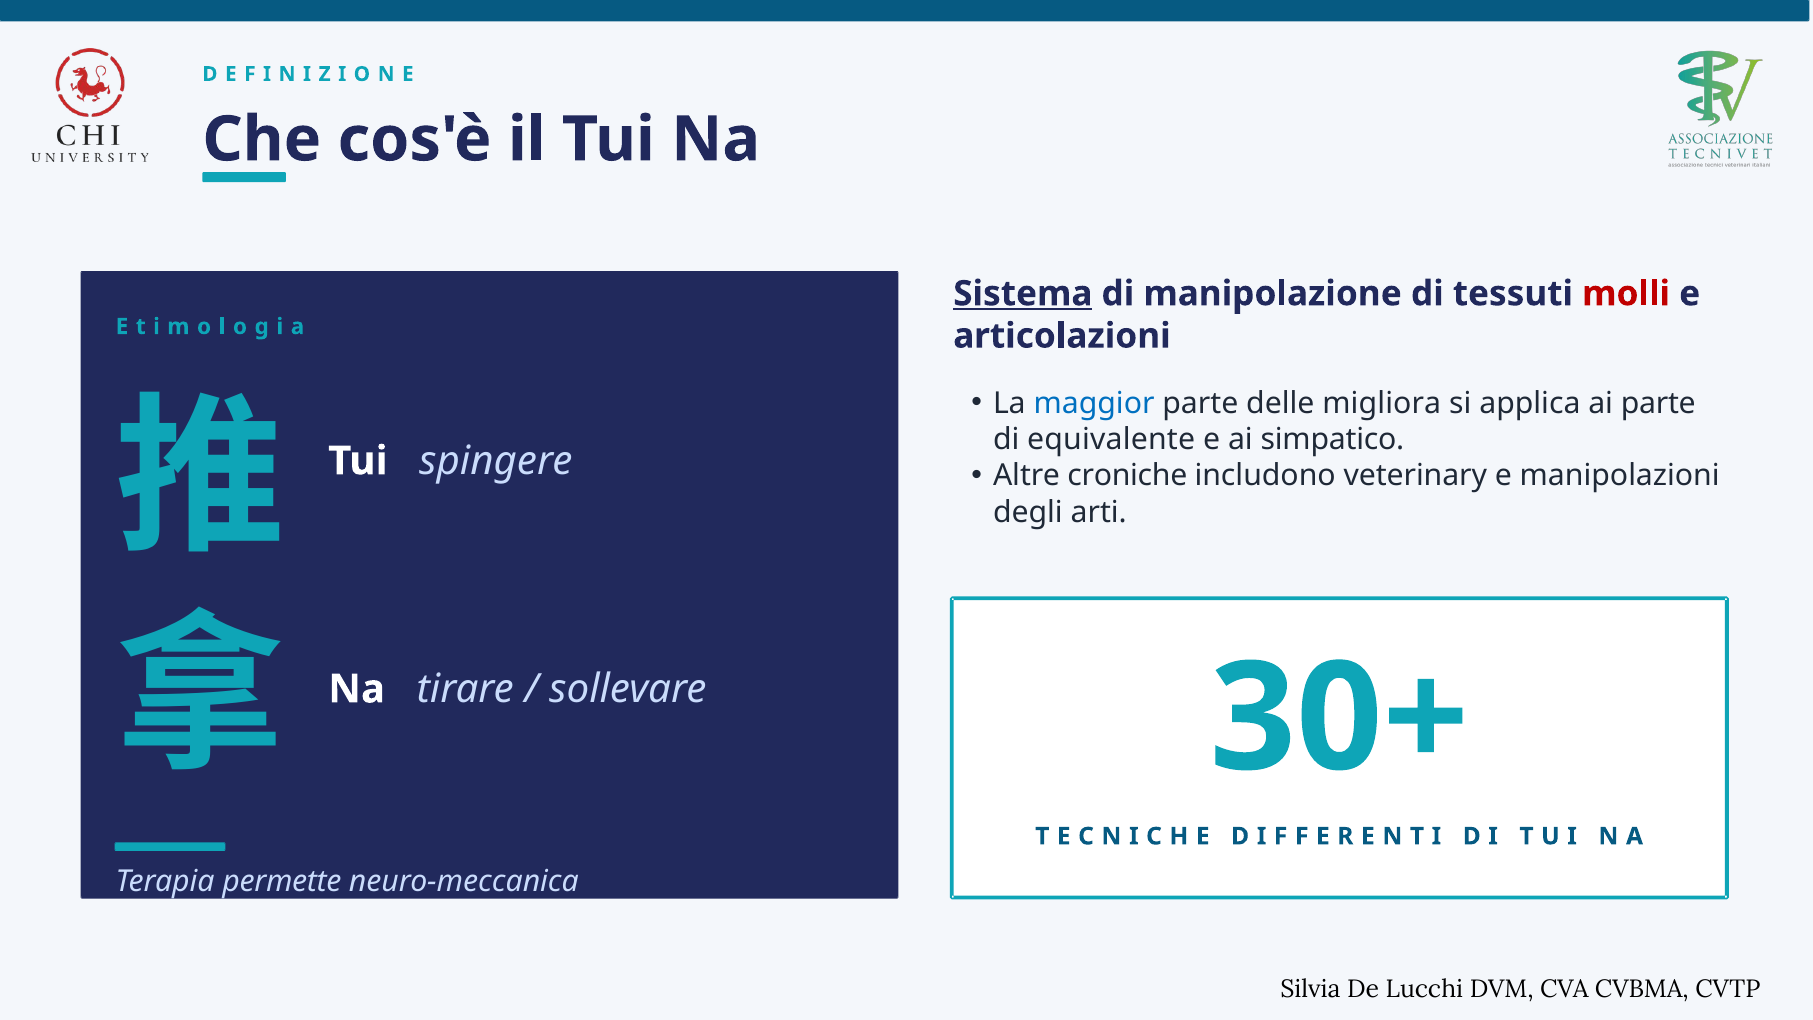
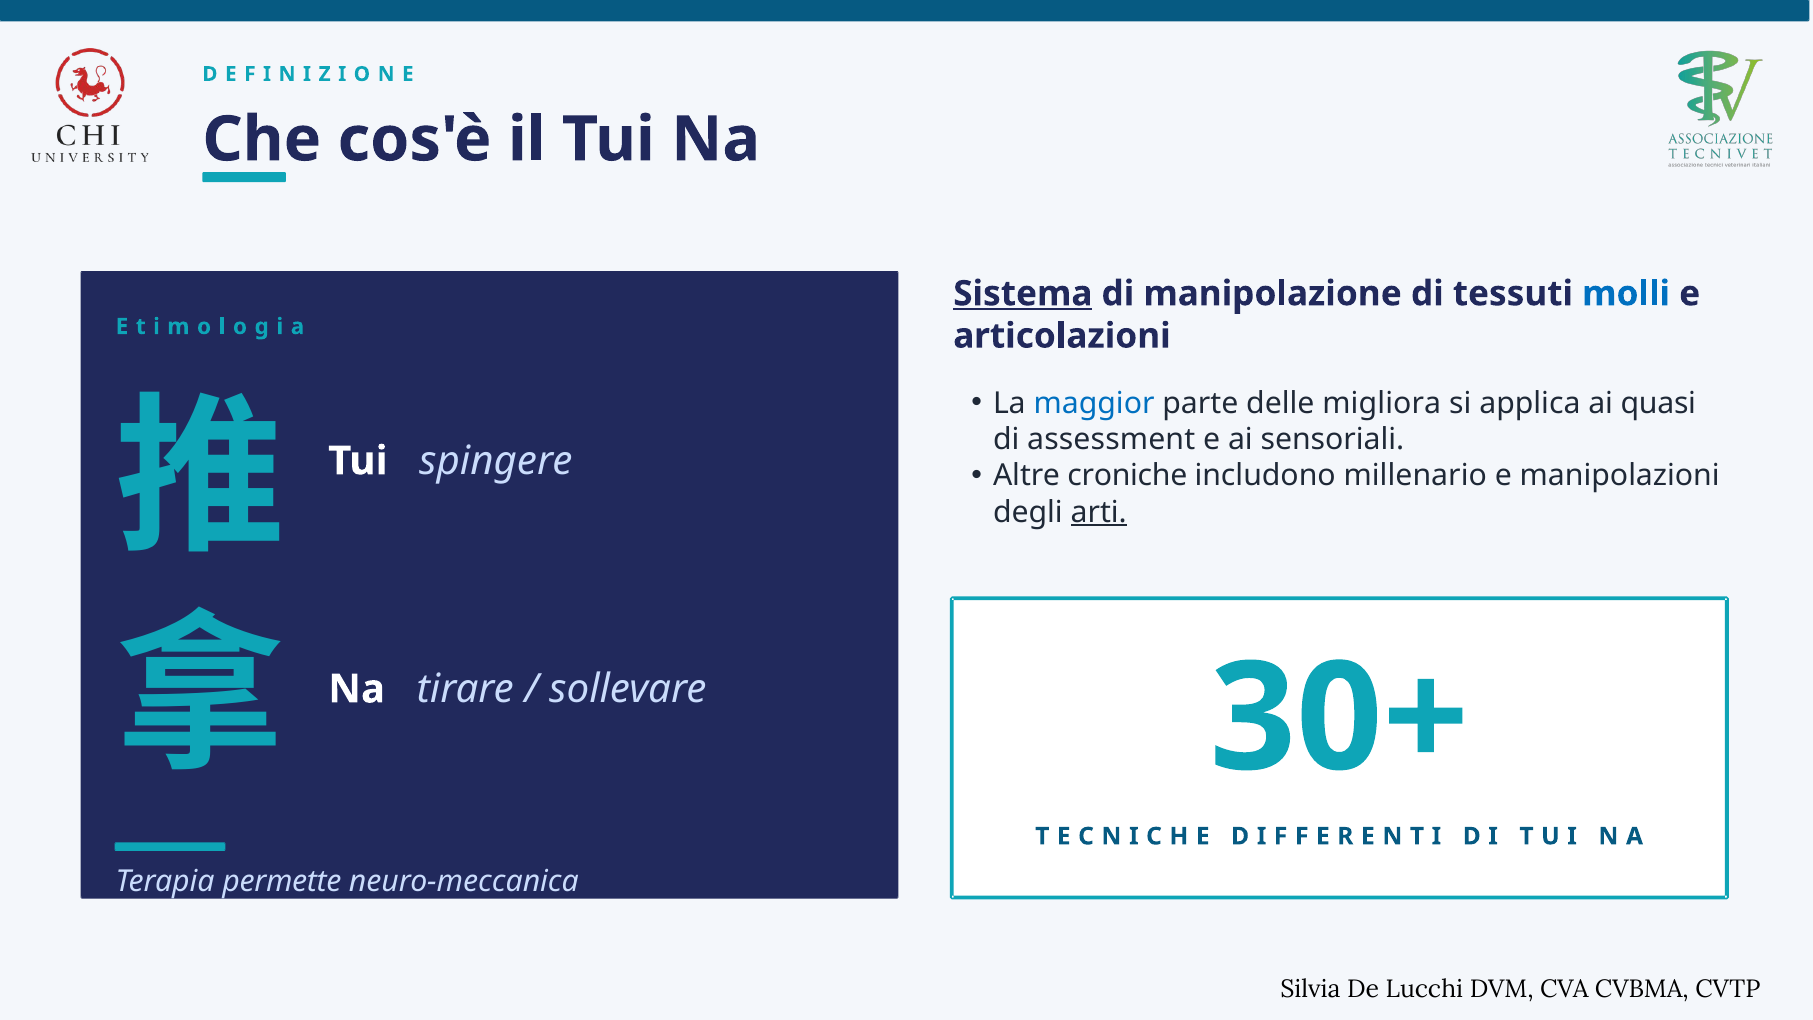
molli colour: red -> blue
ai parte: parte -> quasi
equivalente: equivalente -> assessment
simpatico: simpatico -> sensoriali
veterinary: veterinary -> millenario
arti underline: none -> present
